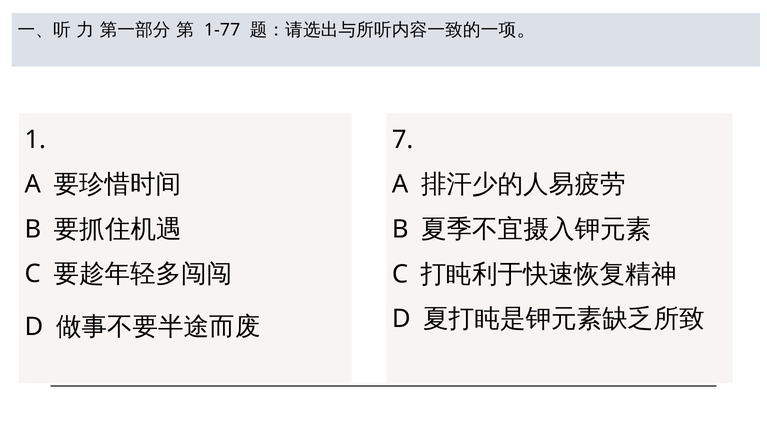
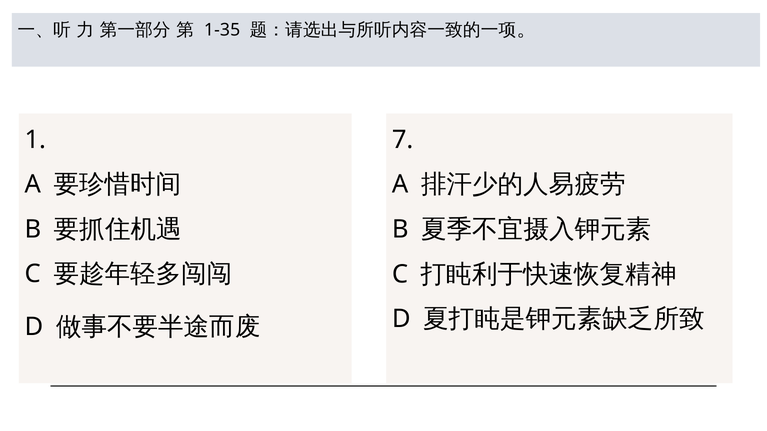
1-77: 1-77 -> 1-35
